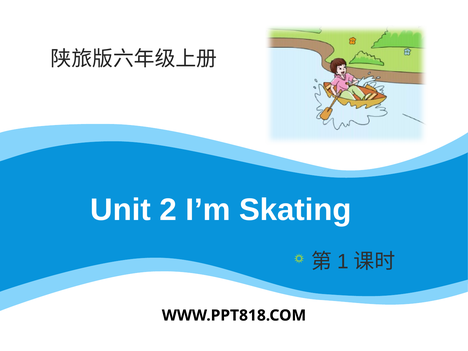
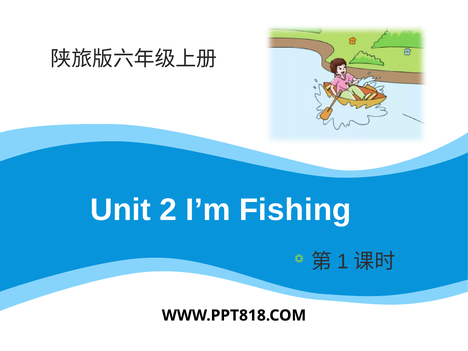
Skating: Skating -> Fishing
